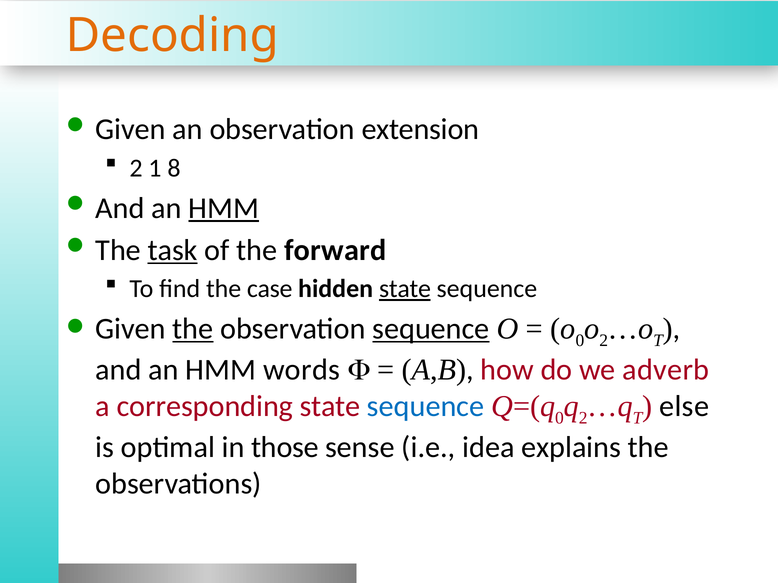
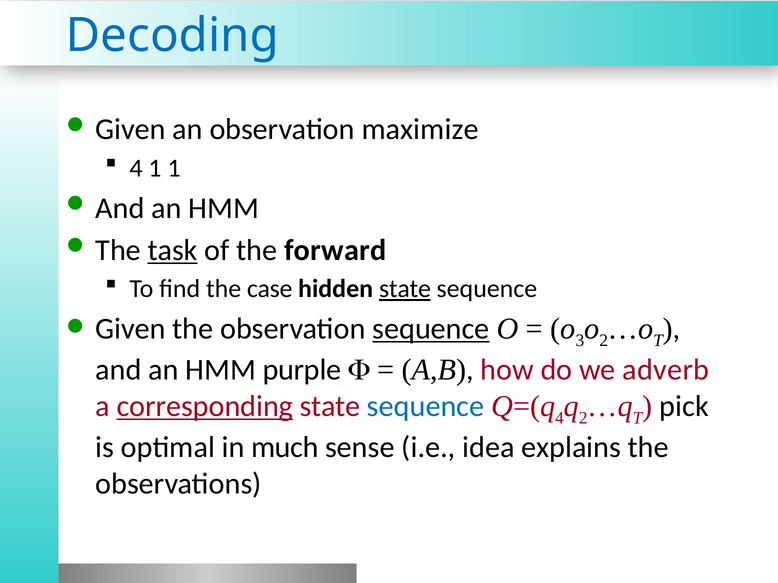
Decoding colour: orange -> blue
extension: extension -> maximize
2 at (136, 168): 2 -> 4
1 8: 8 -> 1
HMM at (224, 208) underline: present -> none
the at (193, 329) underline: present -> none
o 0: 0 -> 3
words: words -> purple
corresponding underline: none -> present
0 at (559, 418): 0 -> 4
else: else -> pick
those: those -> much
